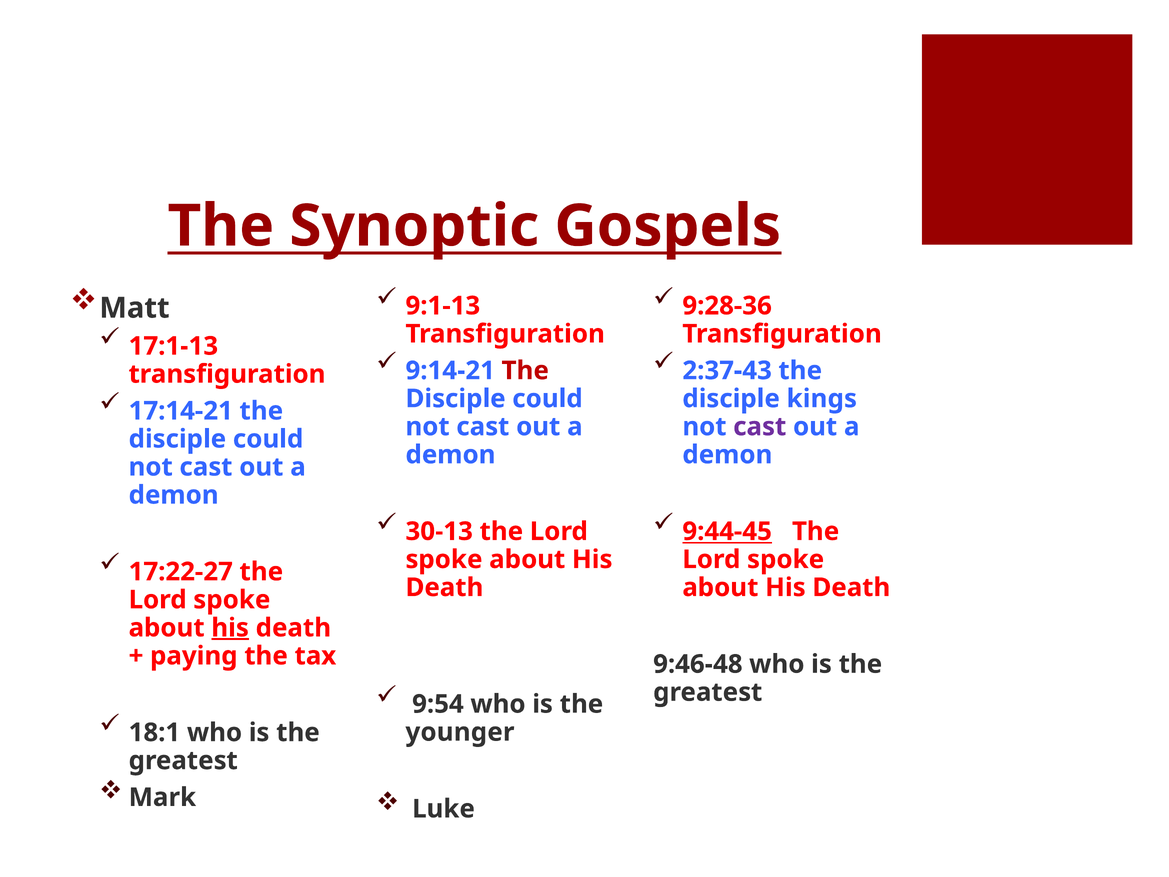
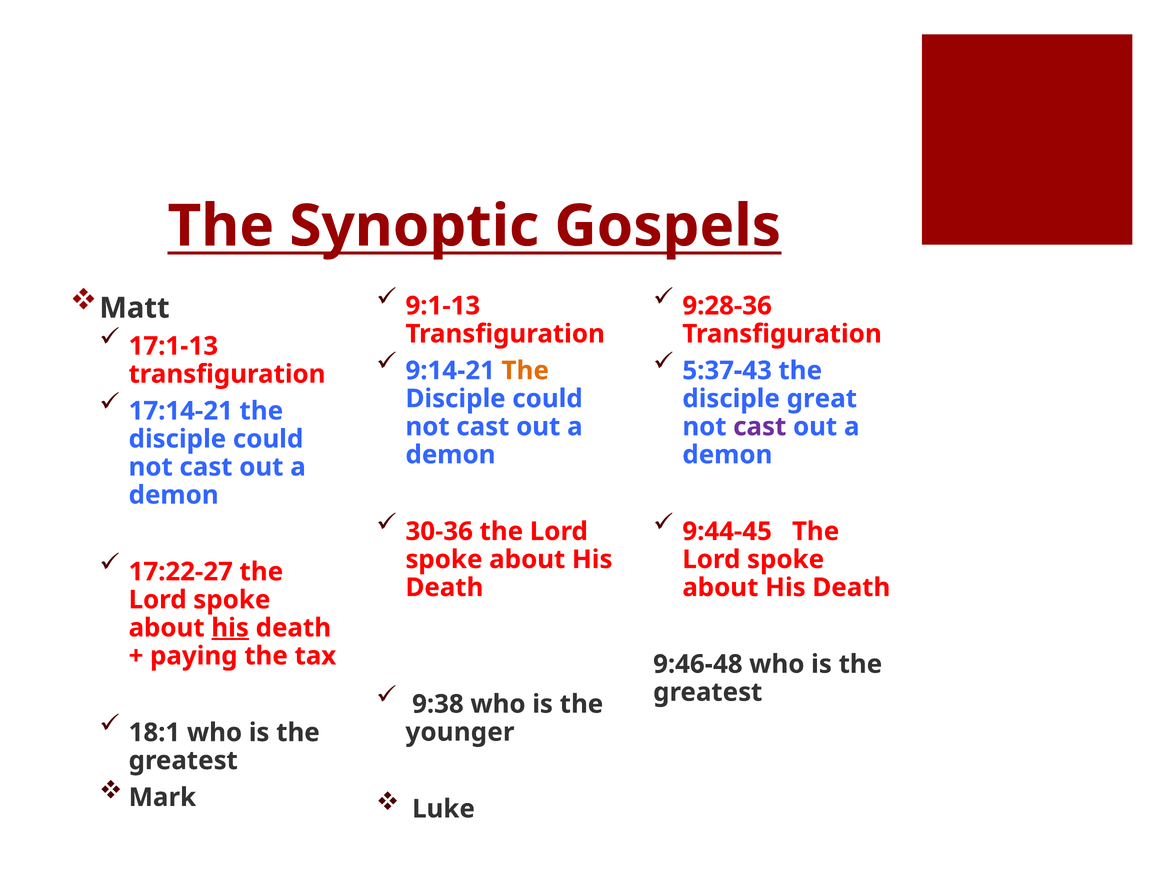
The at (525, 371) colour: red -> orange
2:37-43: 2:37-43 -> 5:37-43
kings: kings -> great
30-13: 30-13 -> 30-36
9:44-45 underline: present -> none
9:54: 9:54 -> 9:38
